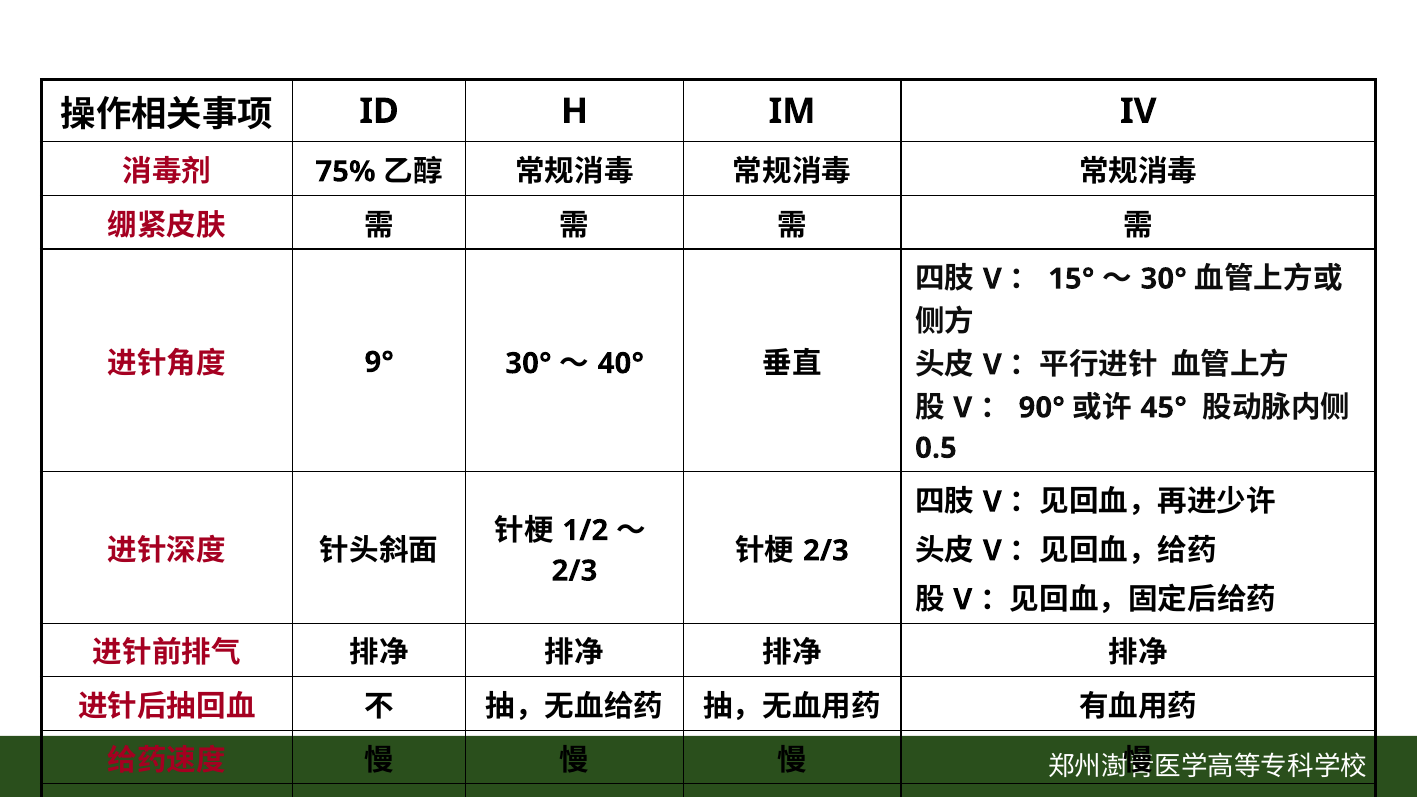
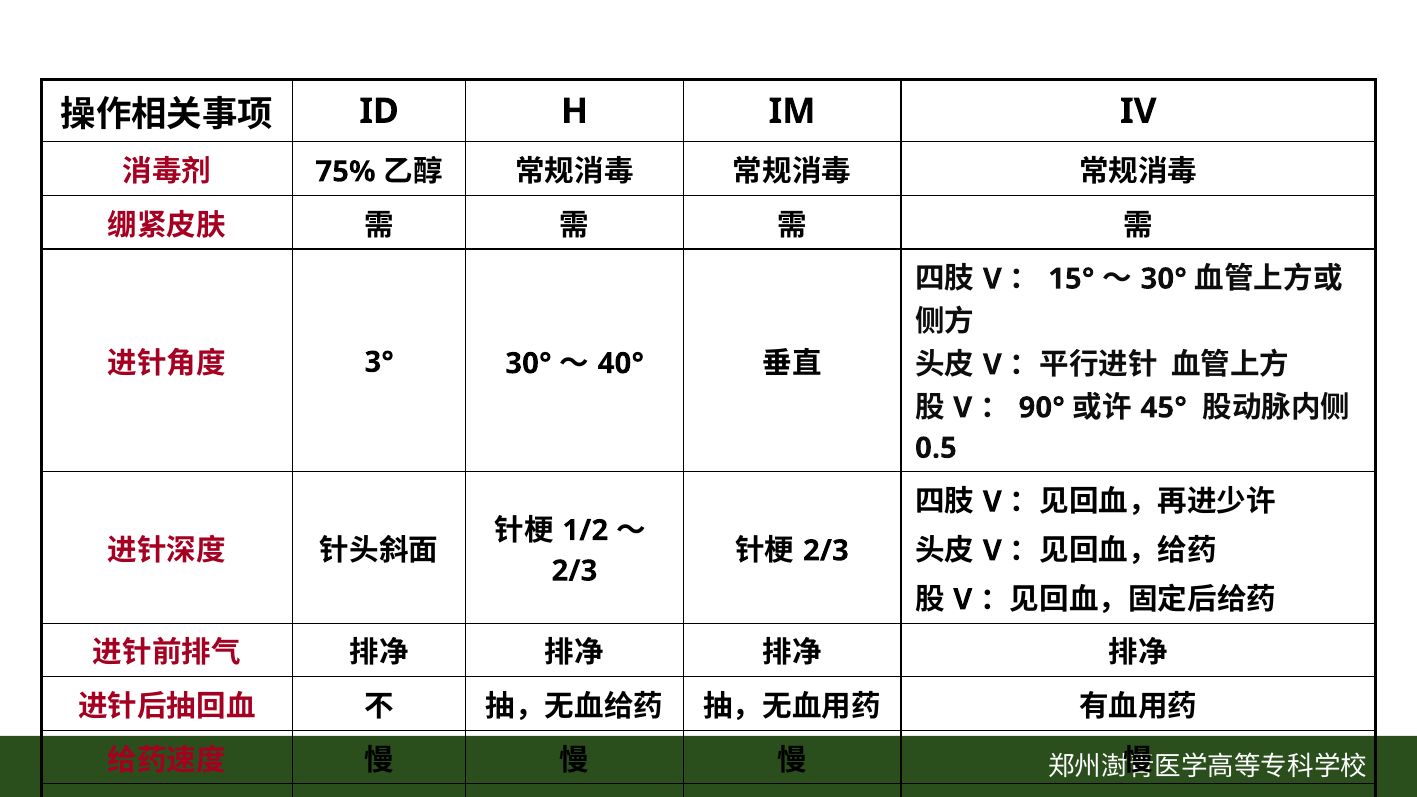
9°: 9° -> 3°
